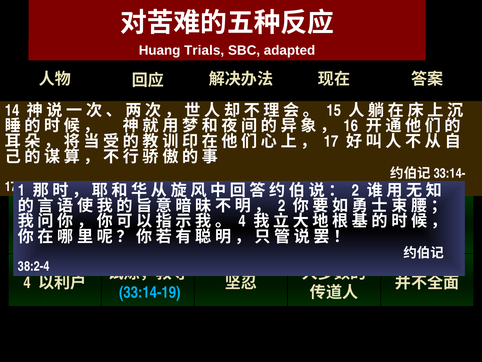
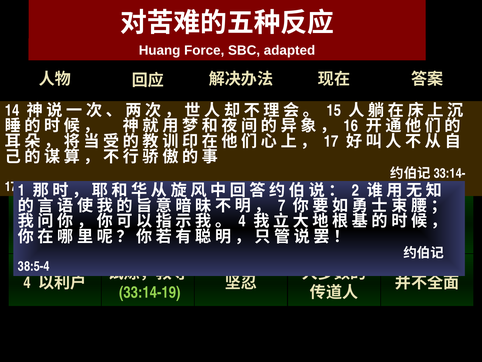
Trials: Trials -> Force
2 at (282, 206): 2 -> 7
38:2-4: 38:2-4 -> 38:5-4
33:14-19 colour: light blue -> light green
